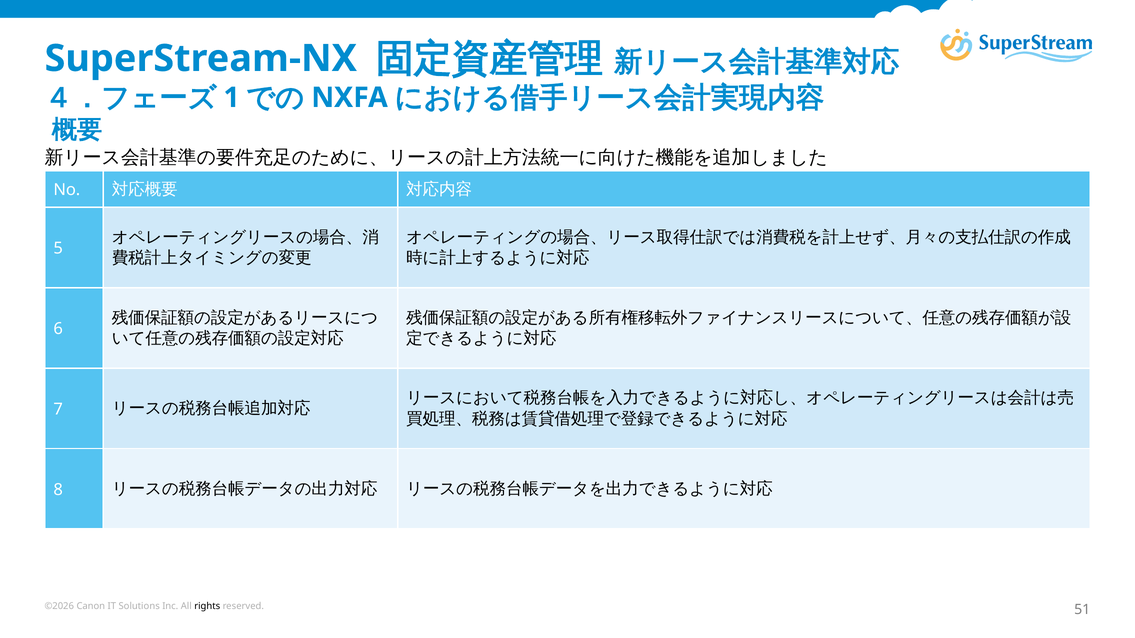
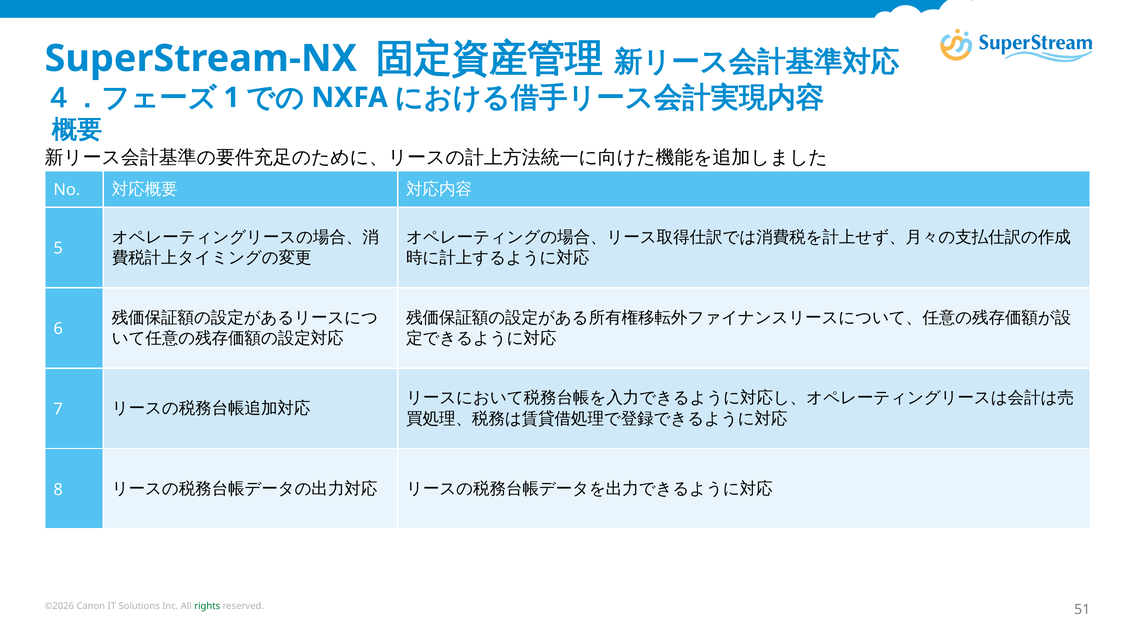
rights colour: black -> green
